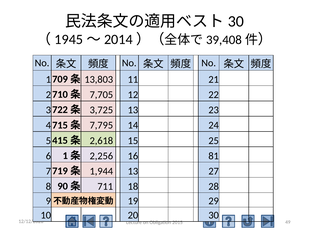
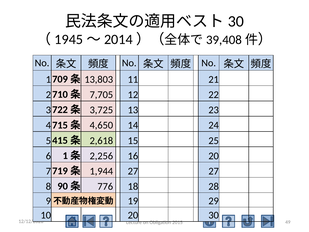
7,795: 7,795 -> 4,650
16 81: 81 -> 20
1,944 13: 13 -> 27
711: 711 -> 776
